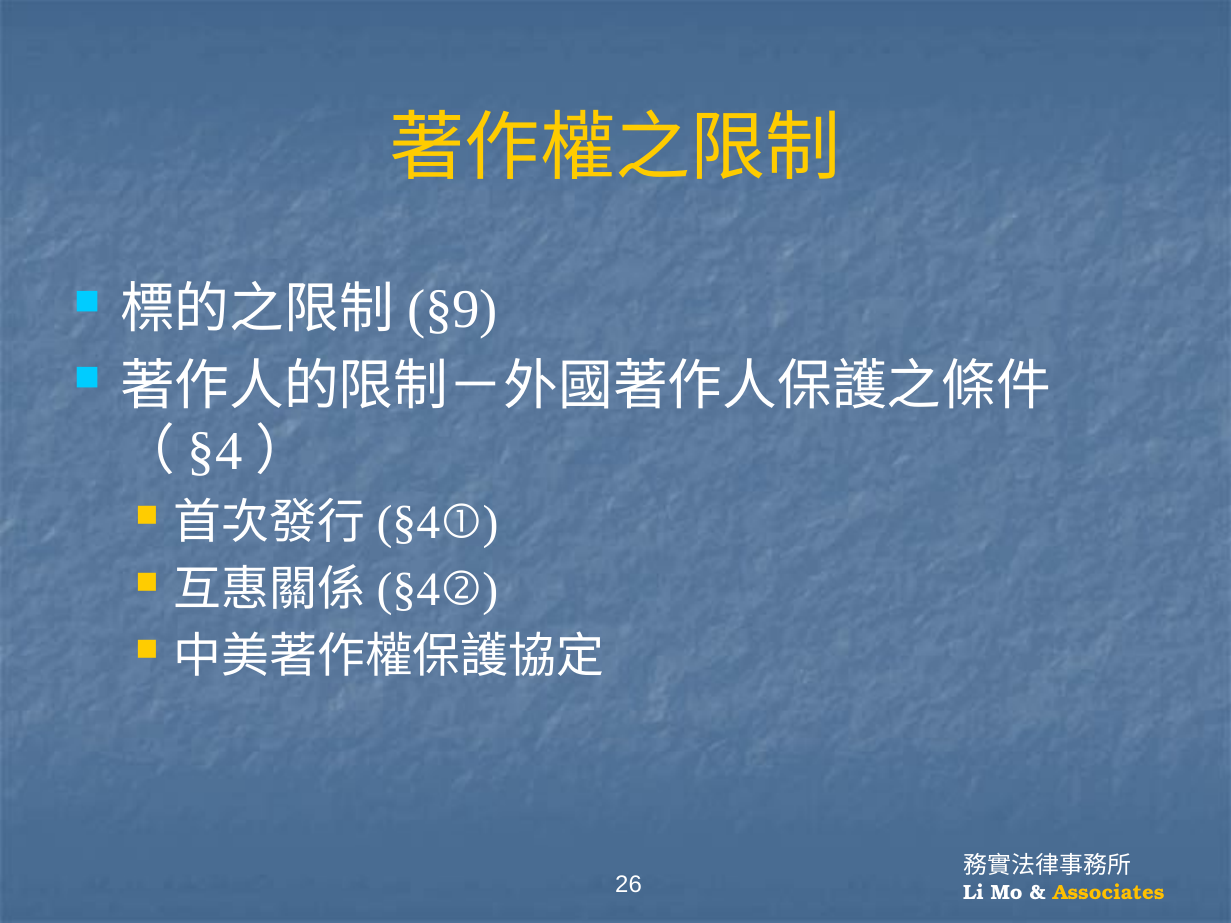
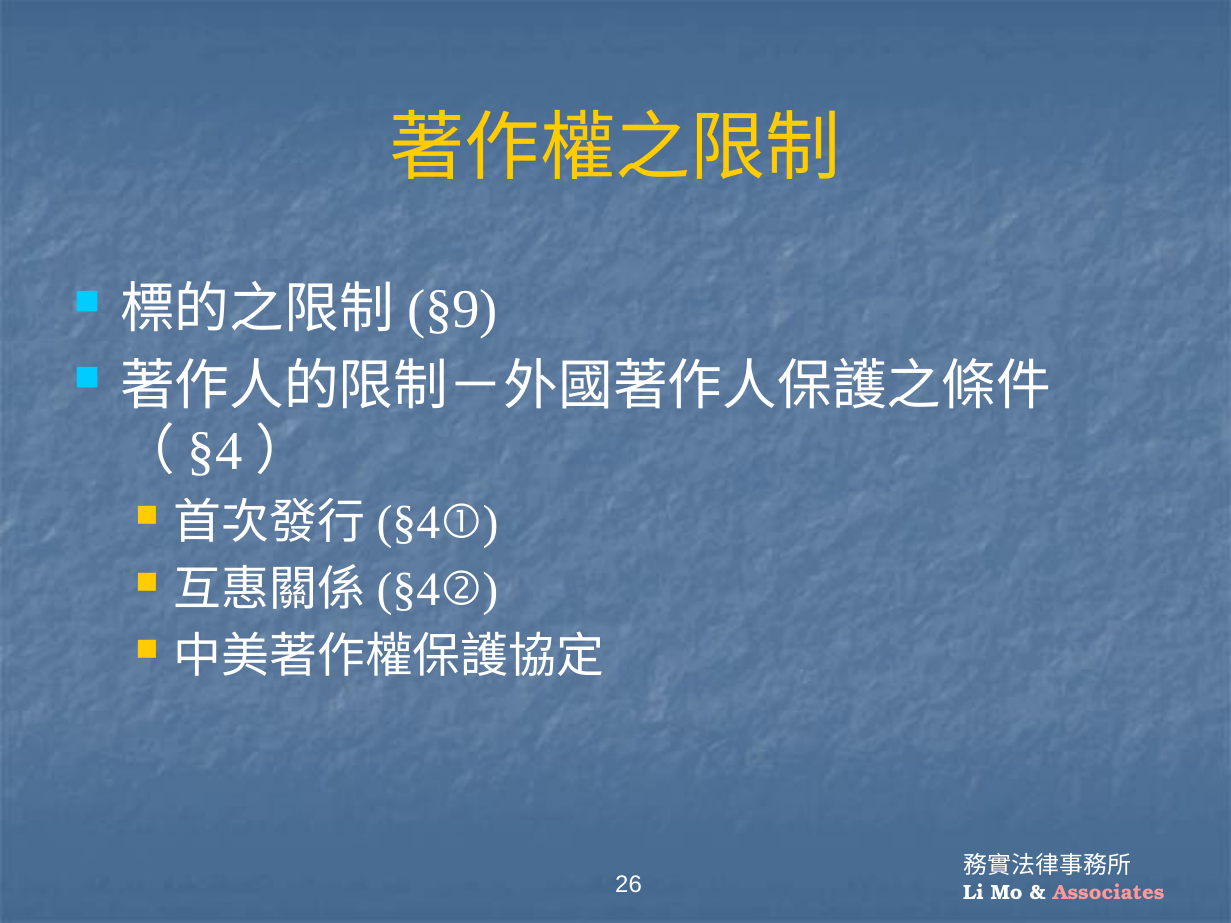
Associates colour: yellow -> pink
